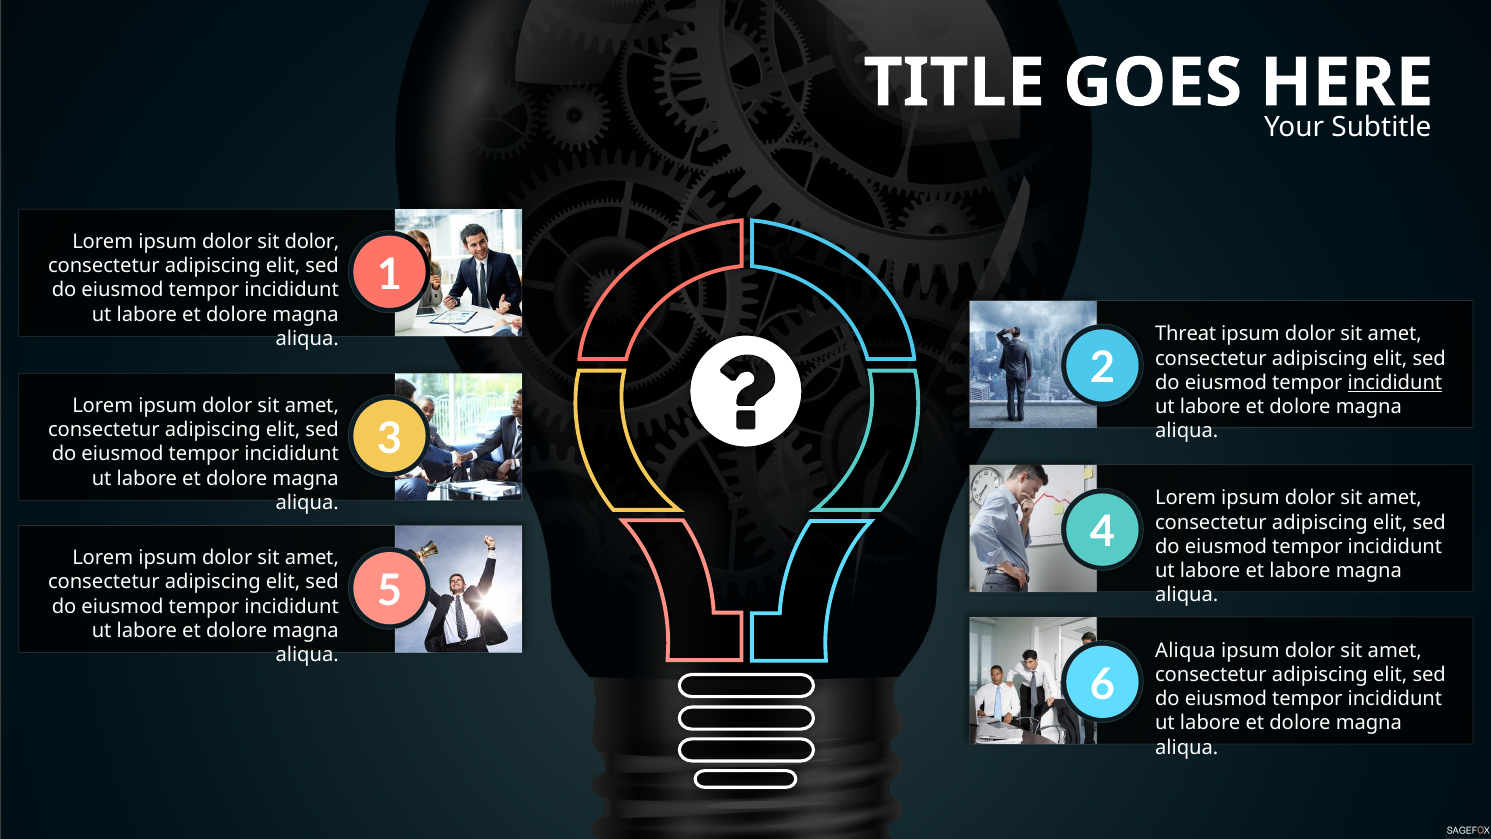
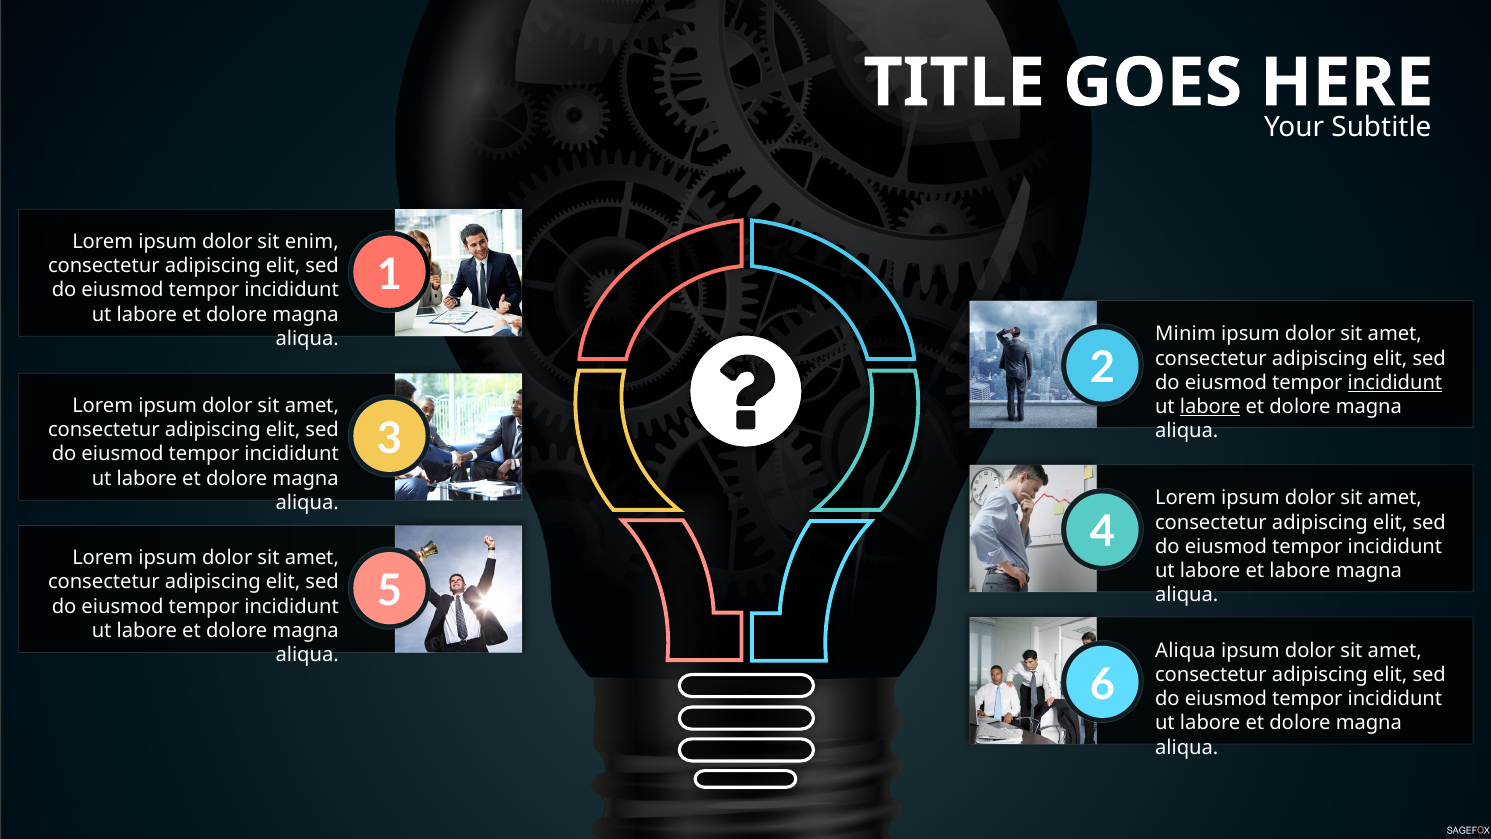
sit dolor: dolor -> enim
Threat: Threat -> Minim
labore at (1210, 407) underline: none -> present
